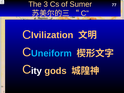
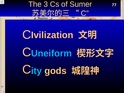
ity colour: white -> light blue
